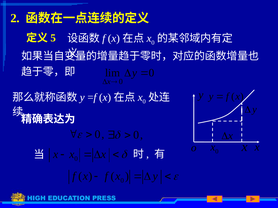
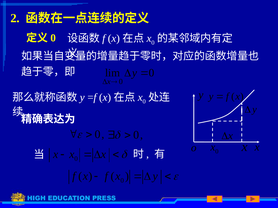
5 at (53, 38): 5 -> 0
